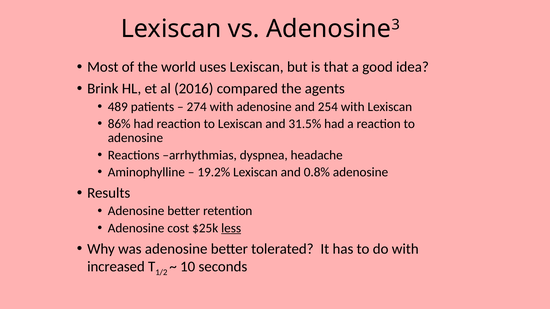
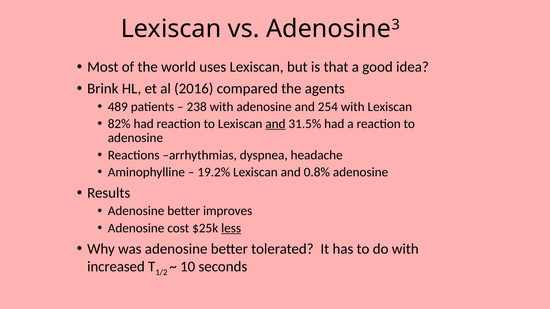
274: 274 -> 238
86%: 86% -> 82%
and at (275, 124) underline: none -> present
retention: retention -> improves
